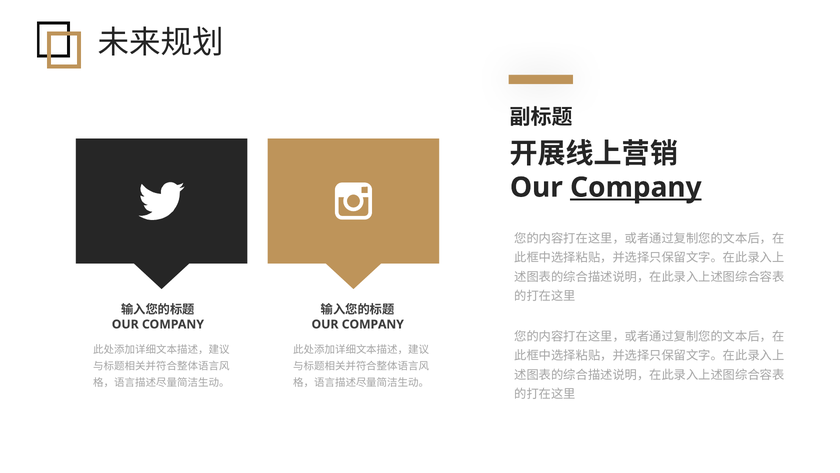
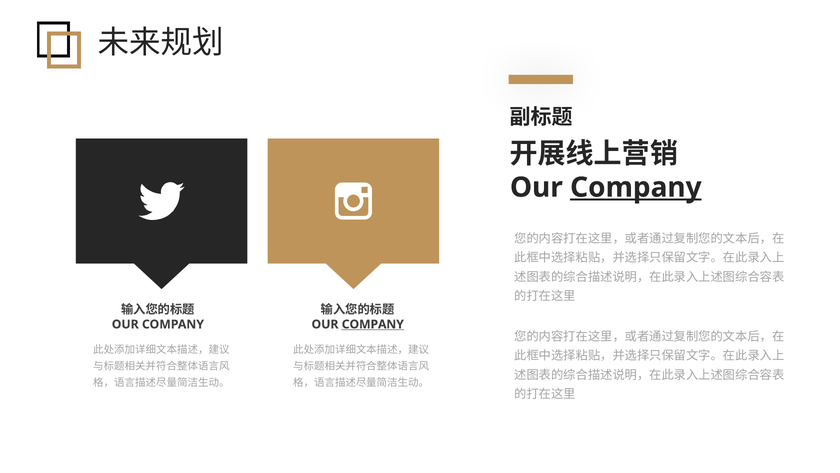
COMPANY at (373, 324) underline: none -> present
